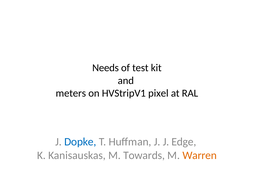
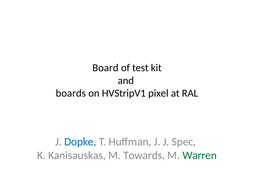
Needs: Needs -> Board
meters: meters -> boards
Edge: Edge -> Spec
Warren colour: orange -> green
